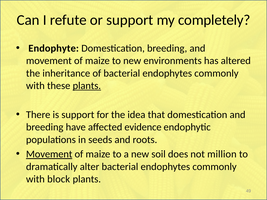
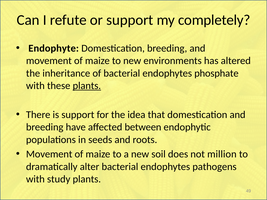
of bacterial endophytes commonly: commonly -> phosphate
evidence: evidence -> between
Movement at (49, 154) underline: present -> none
alter bacterial endophytes commonly: commonly -> pathogens
block: block -> study
